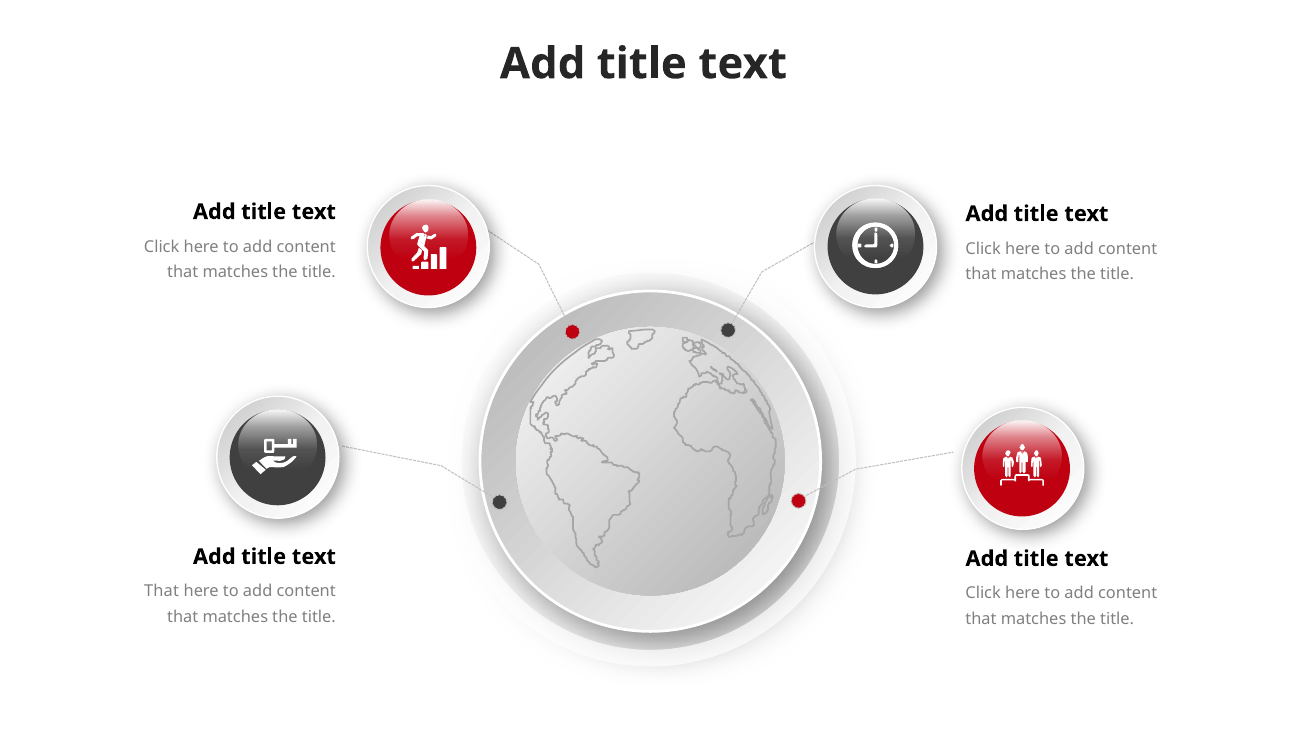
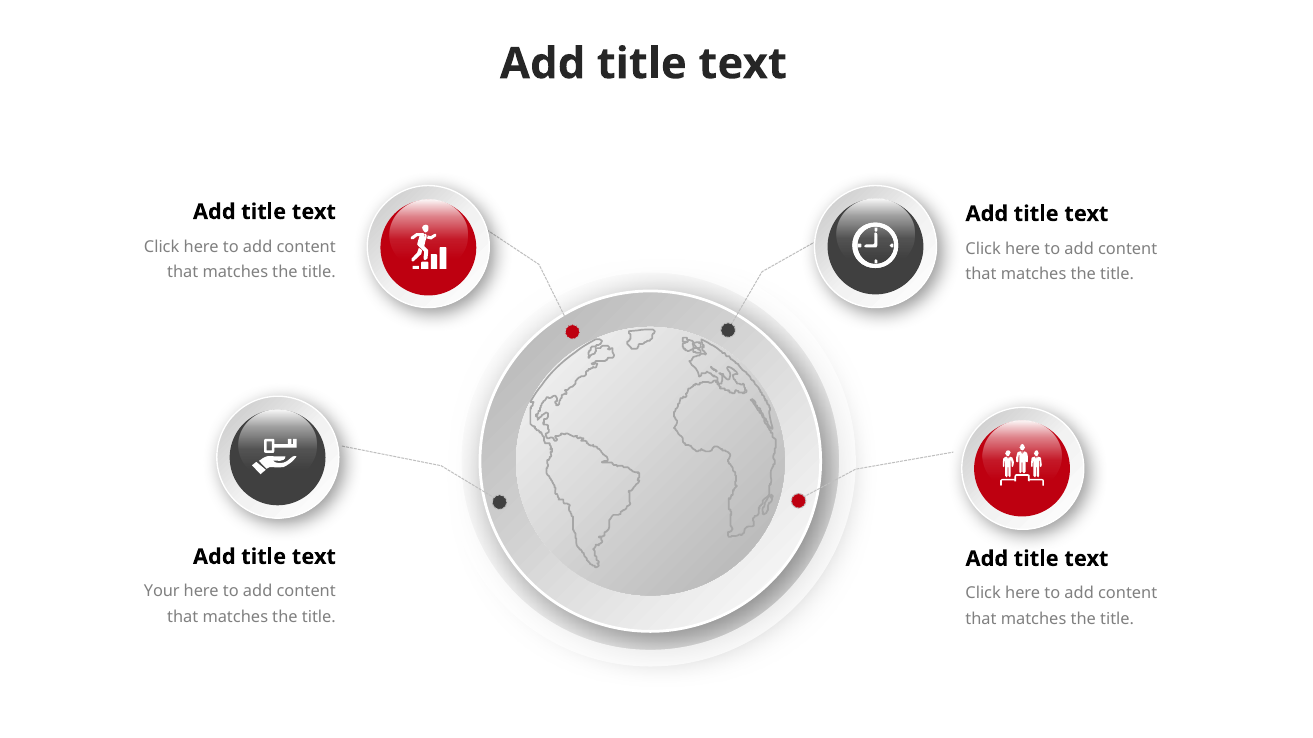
That at (162, 592): That -> Your
